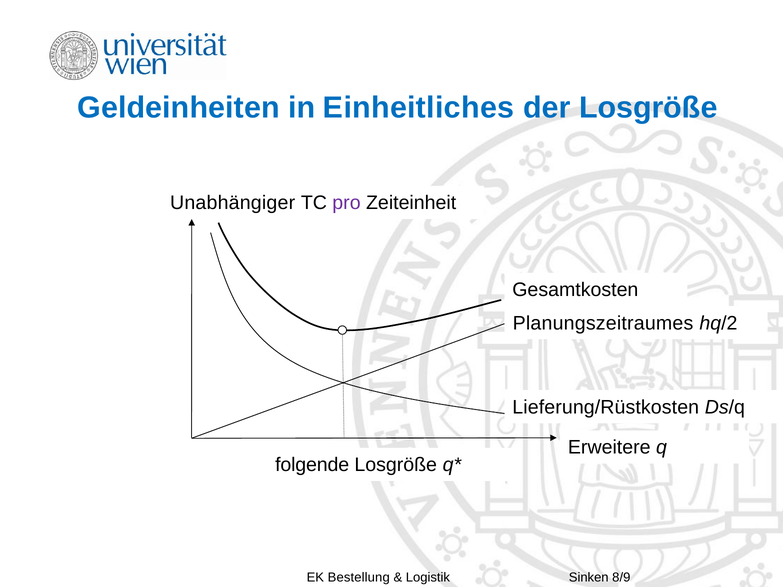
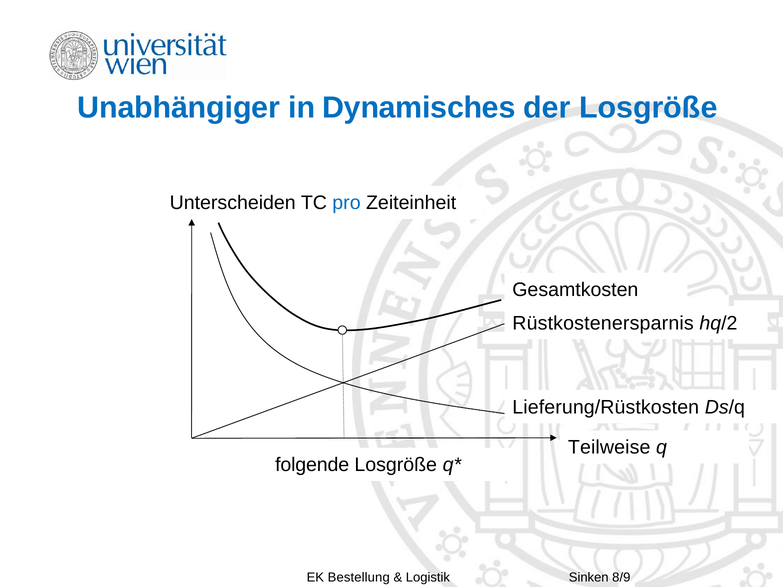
Geldeinheiten: Geldeinheiten -> Unabhängiger
Einheitliches: Einheitliches -> Dynamisches
Unabhängiger: Unabhängiger -> Unterscheiden
pro colour: purple -> blue
Planungszeitraumes: Planungszeitraumes -> Rüstkostenersparnis
Erweitere: Erweitere -> Teilweise
